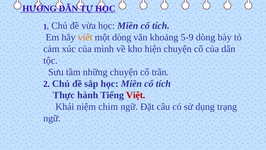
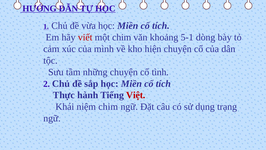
viết colour: orange -> red
một dòng: dòng -> chim
5-9: 5-9 -> 5-1
trân: trân -> tình
